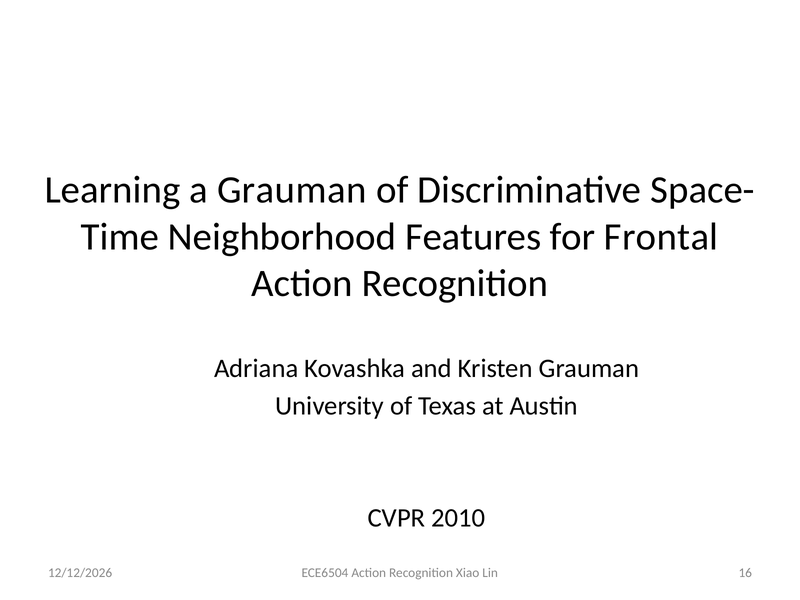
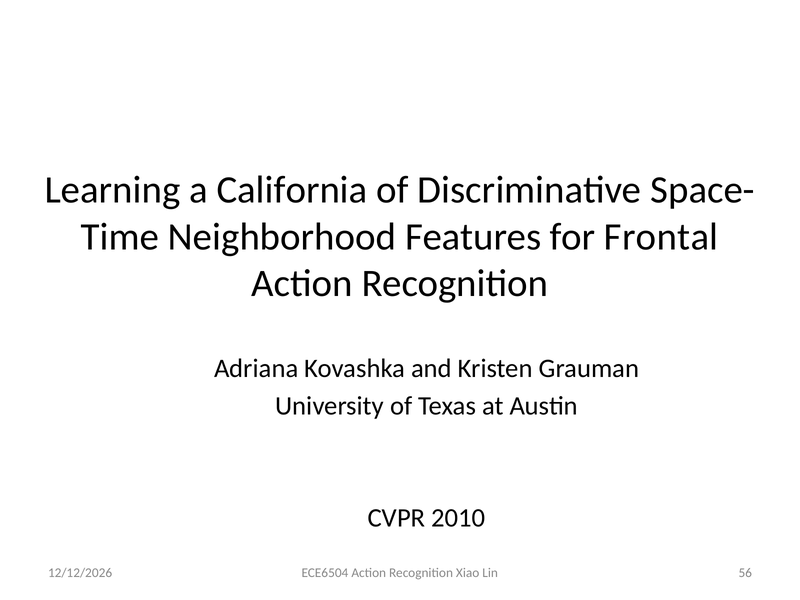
a Grauman: Grauman -> California
16: 16 -> 56
